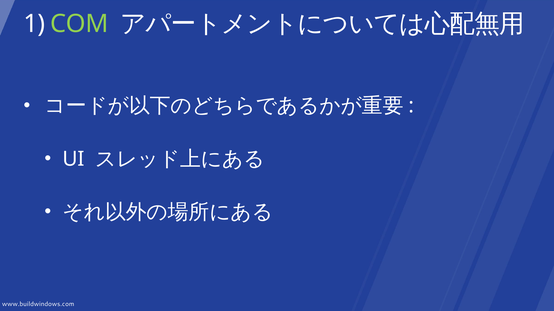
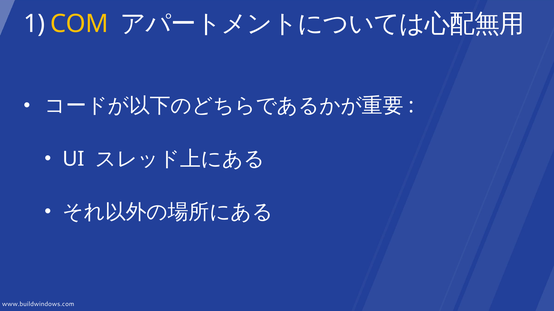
COM colour: light green -> yellow
